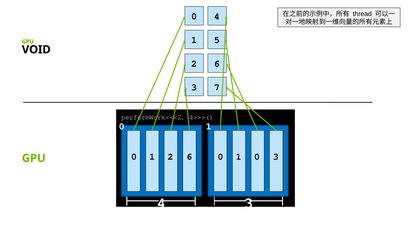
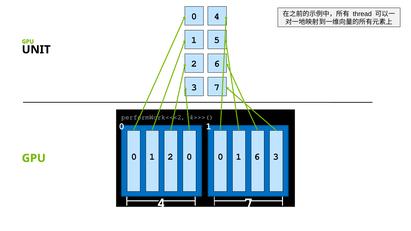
VOID: VOID -> UNIT
2 6: 6 -> 0
1 0: 0 -> 6
4 3: 3 -> 7
